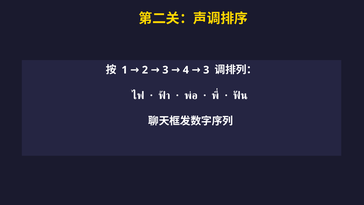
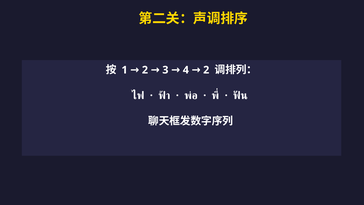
4 3: 3 -> 2
